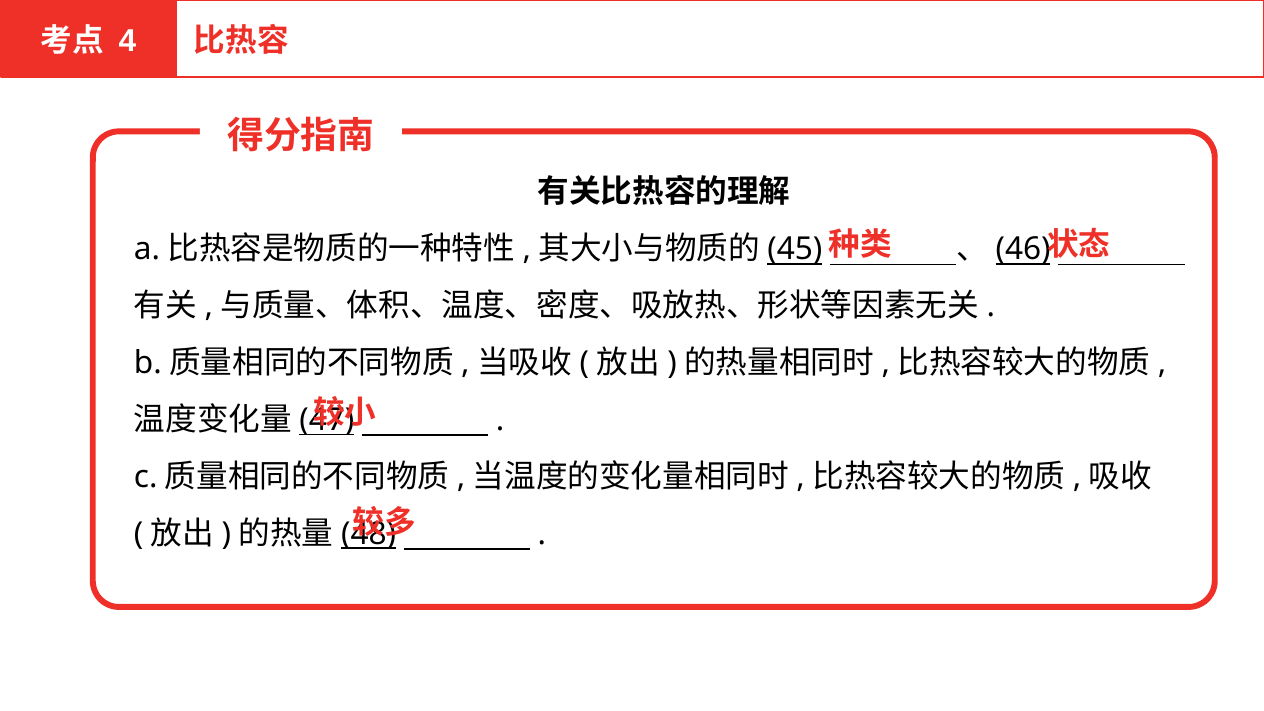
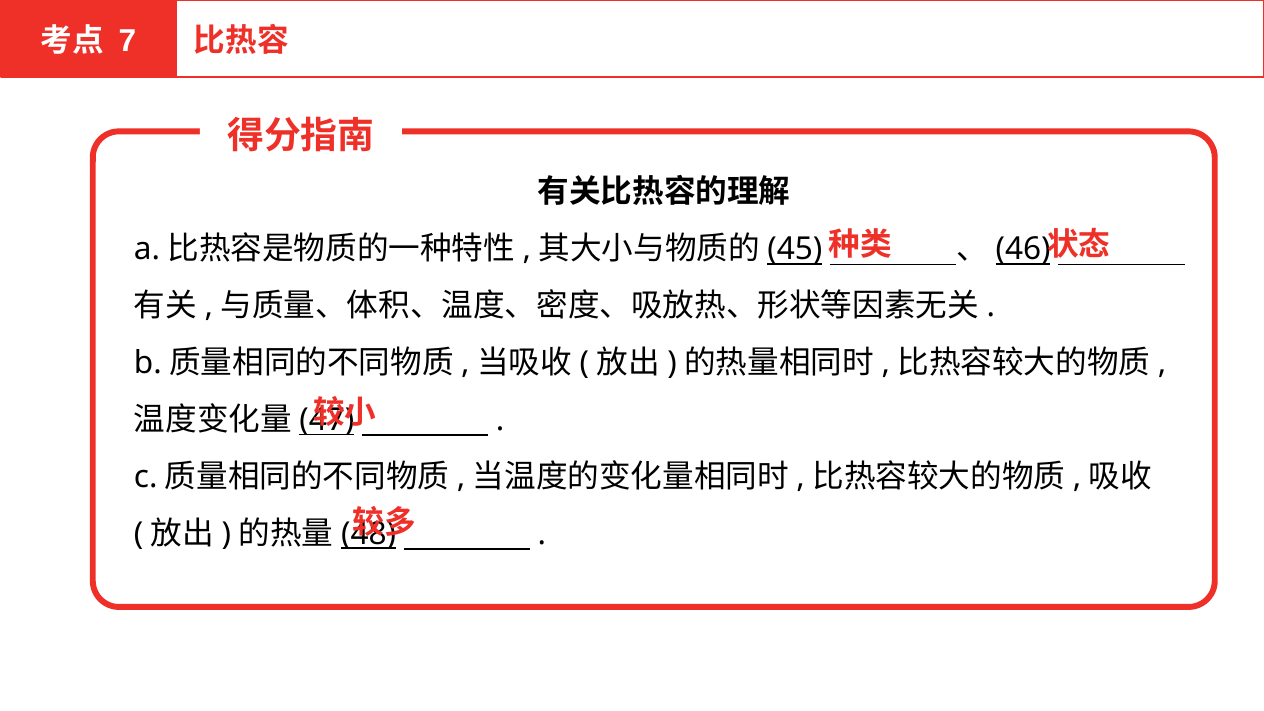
4: 4 -> 7
